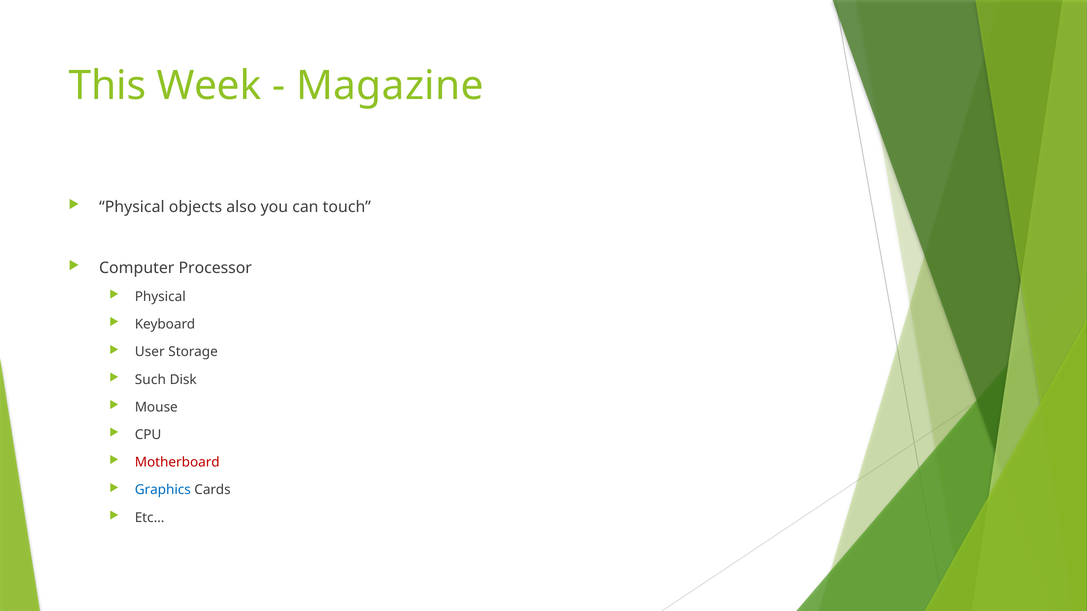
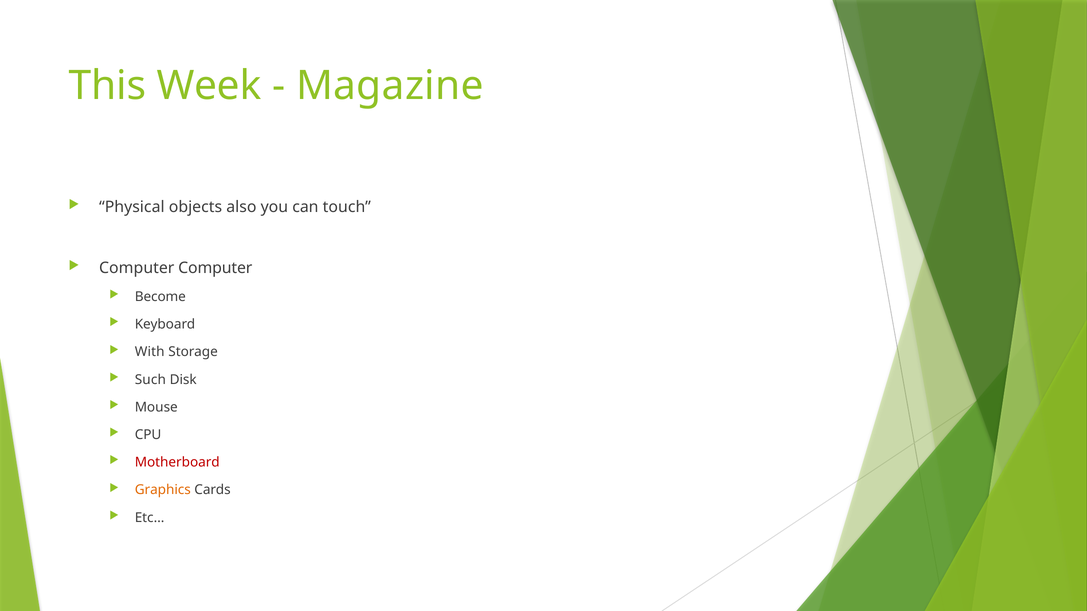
Computer Processor: Processor -> Computer
Physical at (160, 297): Physical -> Become
User: User -> With
Graphics colour: blue -> orange
